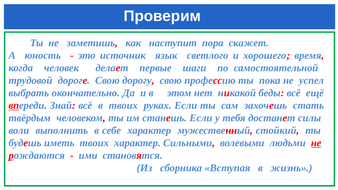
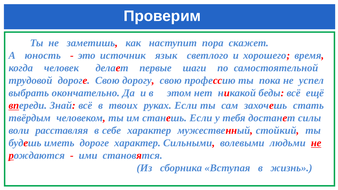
выполнить: выполнить -> расставляя
иметь твоих: твоих -> дороге
